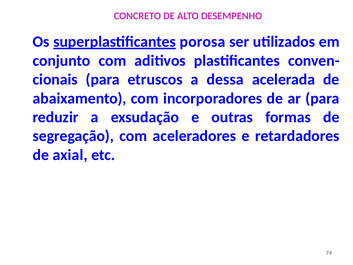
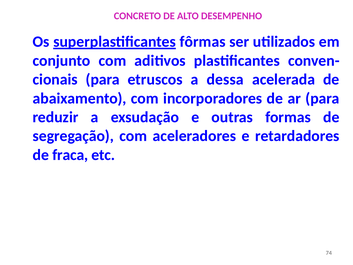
porosa: porosa -> fôrmas
axial: axial -> fraca
